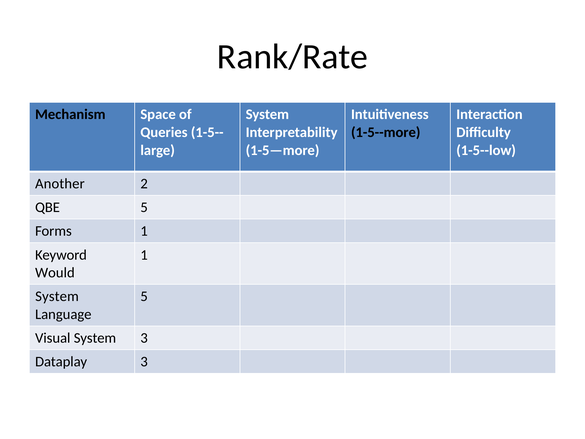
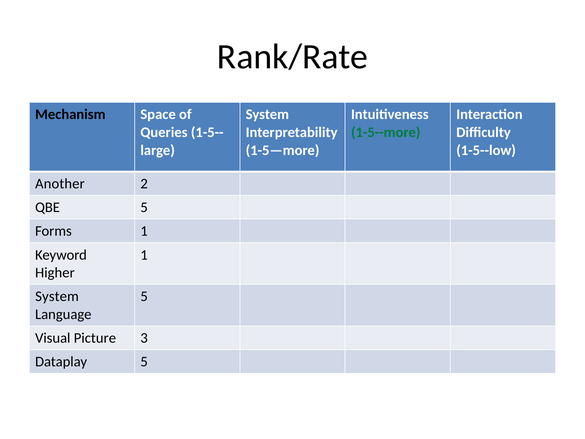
1-5--more colour: black -> green
Would: Would -> Higher
Visual System: System -> Picture
Dataplay 3: 3 -> 5
